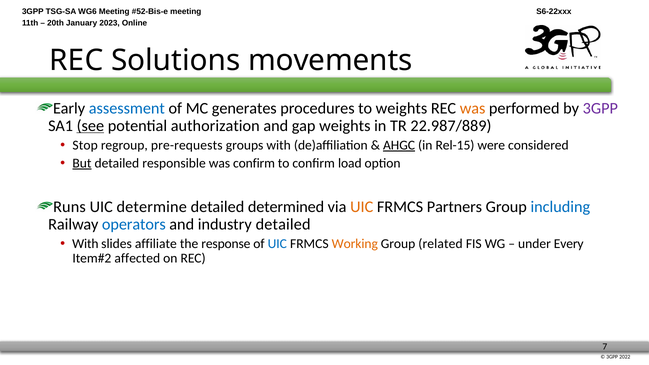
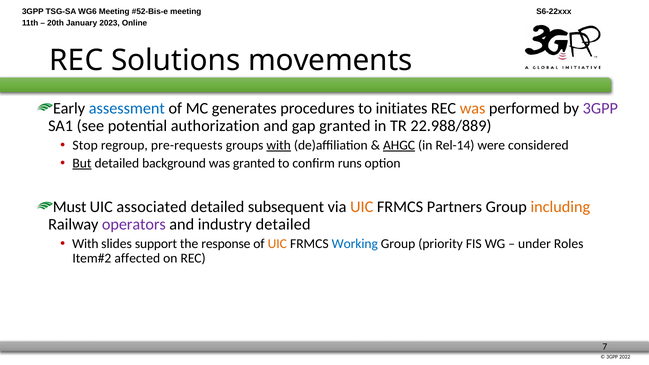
to weights: weights -> initiates
see underline: present -> none
gap weights: weights -> granted
22.987/889: 22.987/889 -> 22.988/889
with at (279, 145) underline: none -> present
Rel-15: Rel-15 -> Rel-14
responsible: responsible -> background
was confirm: confirm -> granted
load: load -> runs
Runs: Runs -> Must
determine: determine -> associated
determined: determined -> subsequent
including colour: blue -> orange
operators colour: blue -> purple
affiliate: affiliate -> support
UIC at (277, 244) colour: blue -> orange
Working colour: orange -> blue
related: related -> priority
Every: Every -> Roles
